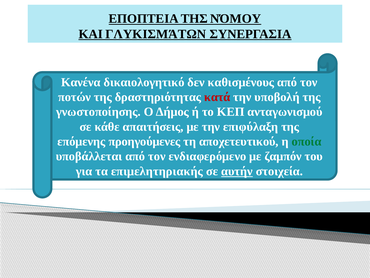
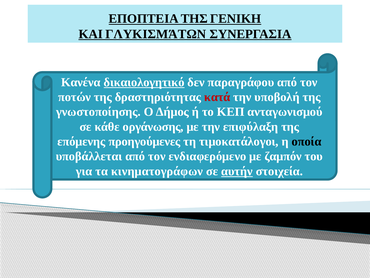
ΝΌΜΟΥ: ΝΌΜΟΥ -> ΓΕΝΙΚΗ
δικαιολογητικό underline: none -> present
καθισμένους: καθισμένους -> παραγράφου
απαιτήσεις: απαιτήσεις -> οργάνωσης
αποχετευτικού: αποχετευτικού -> τιμοκατάλογοι
οποία colour: green -> black
επιμελητηριακής: επιμελητηριακής -> κινηματογράφων
